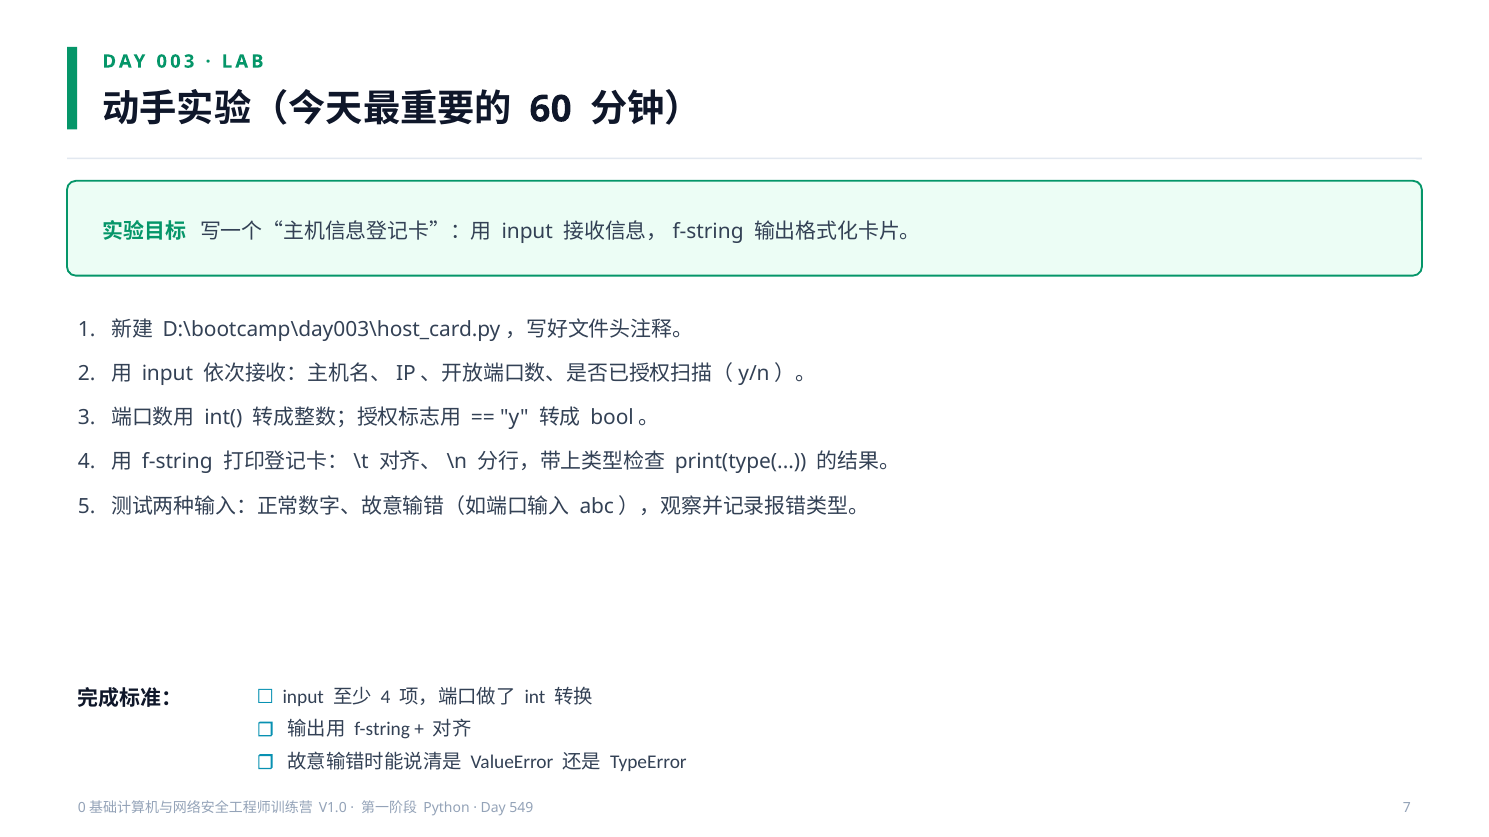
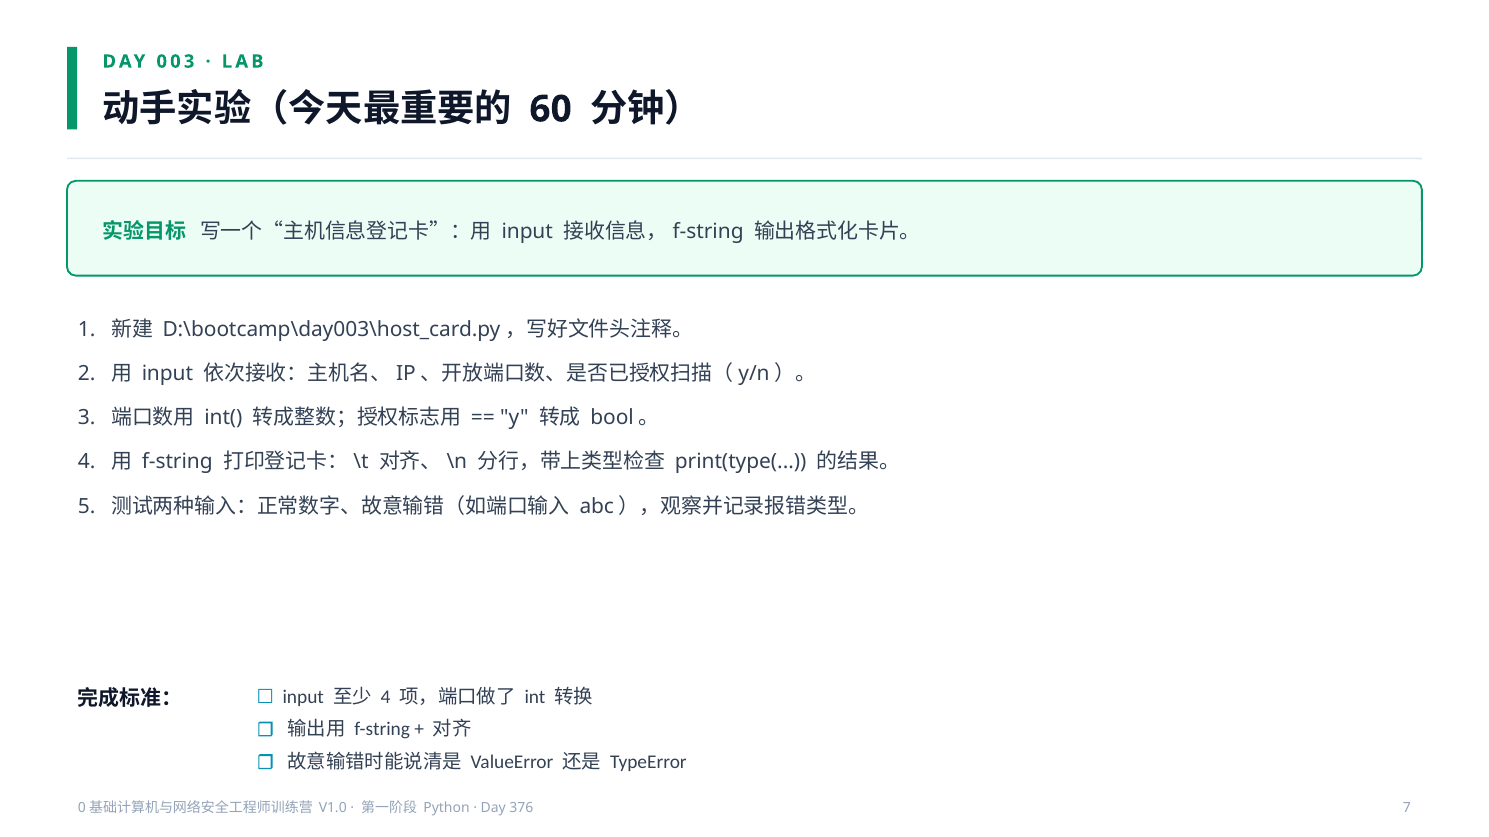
549: 549 -> 376
